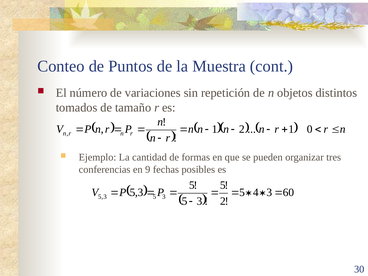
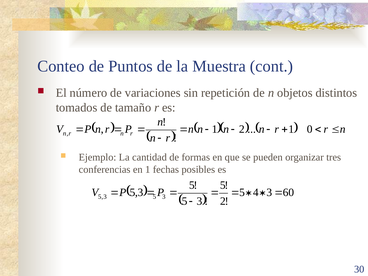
en 9: 9 -> 1
